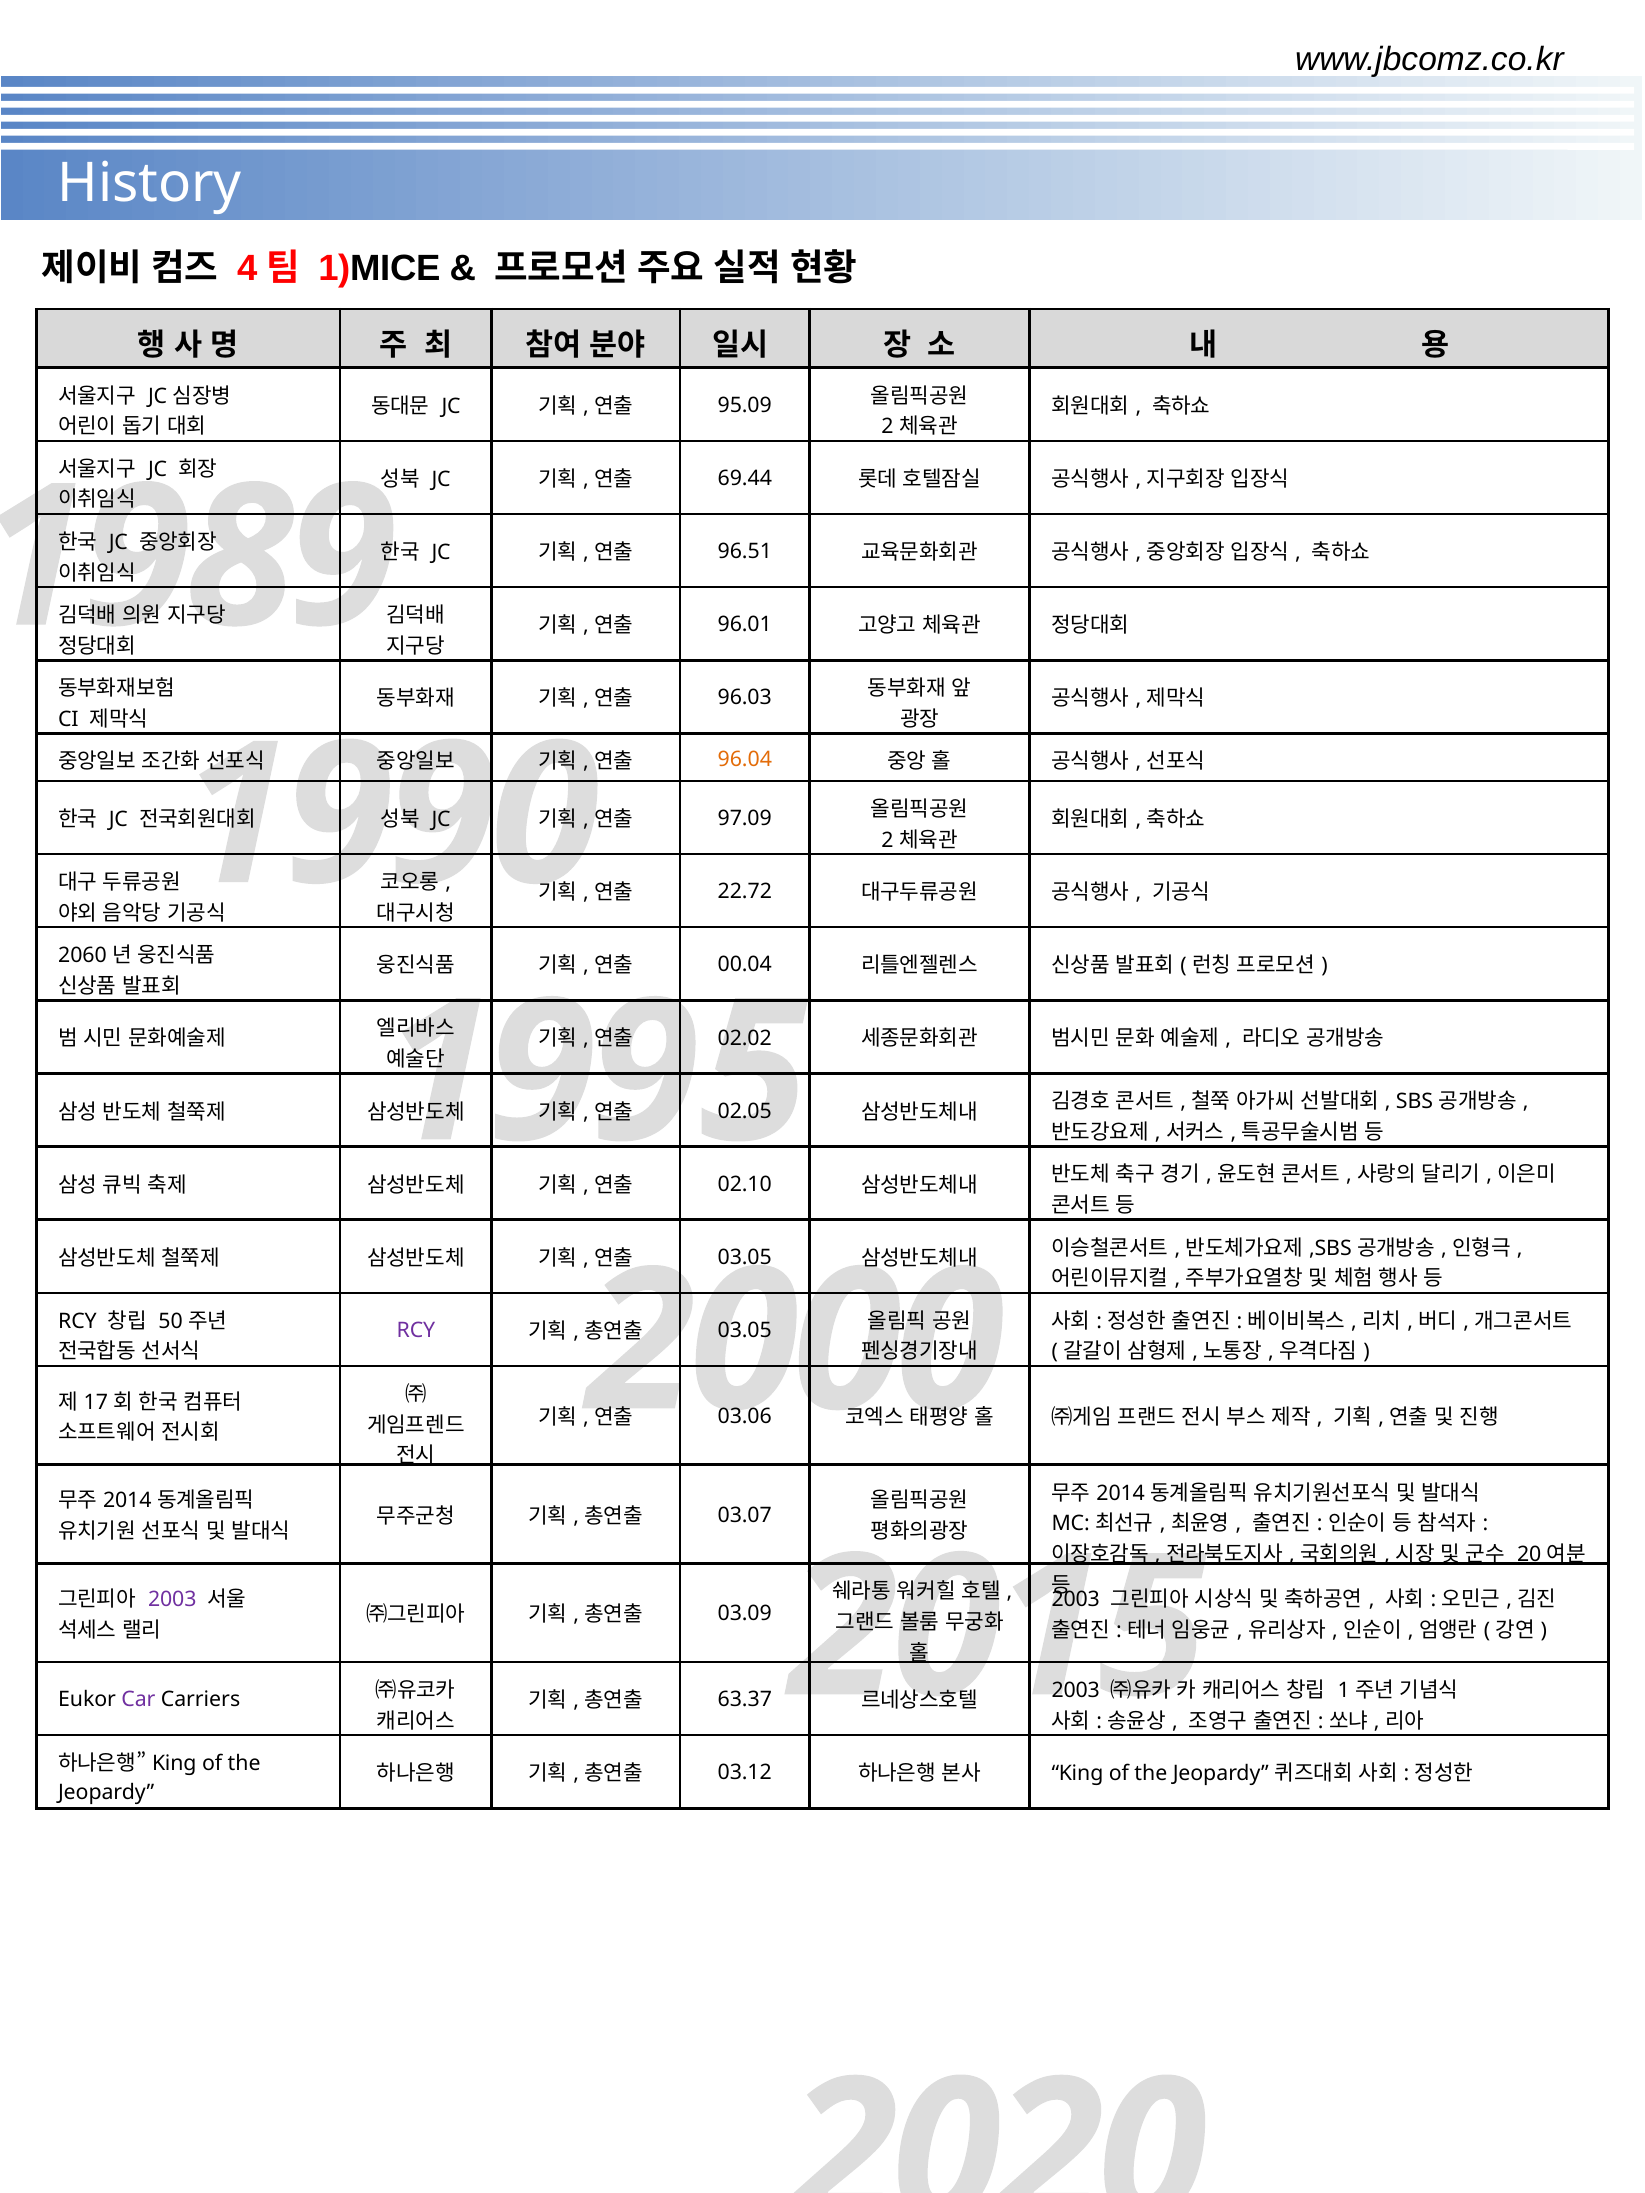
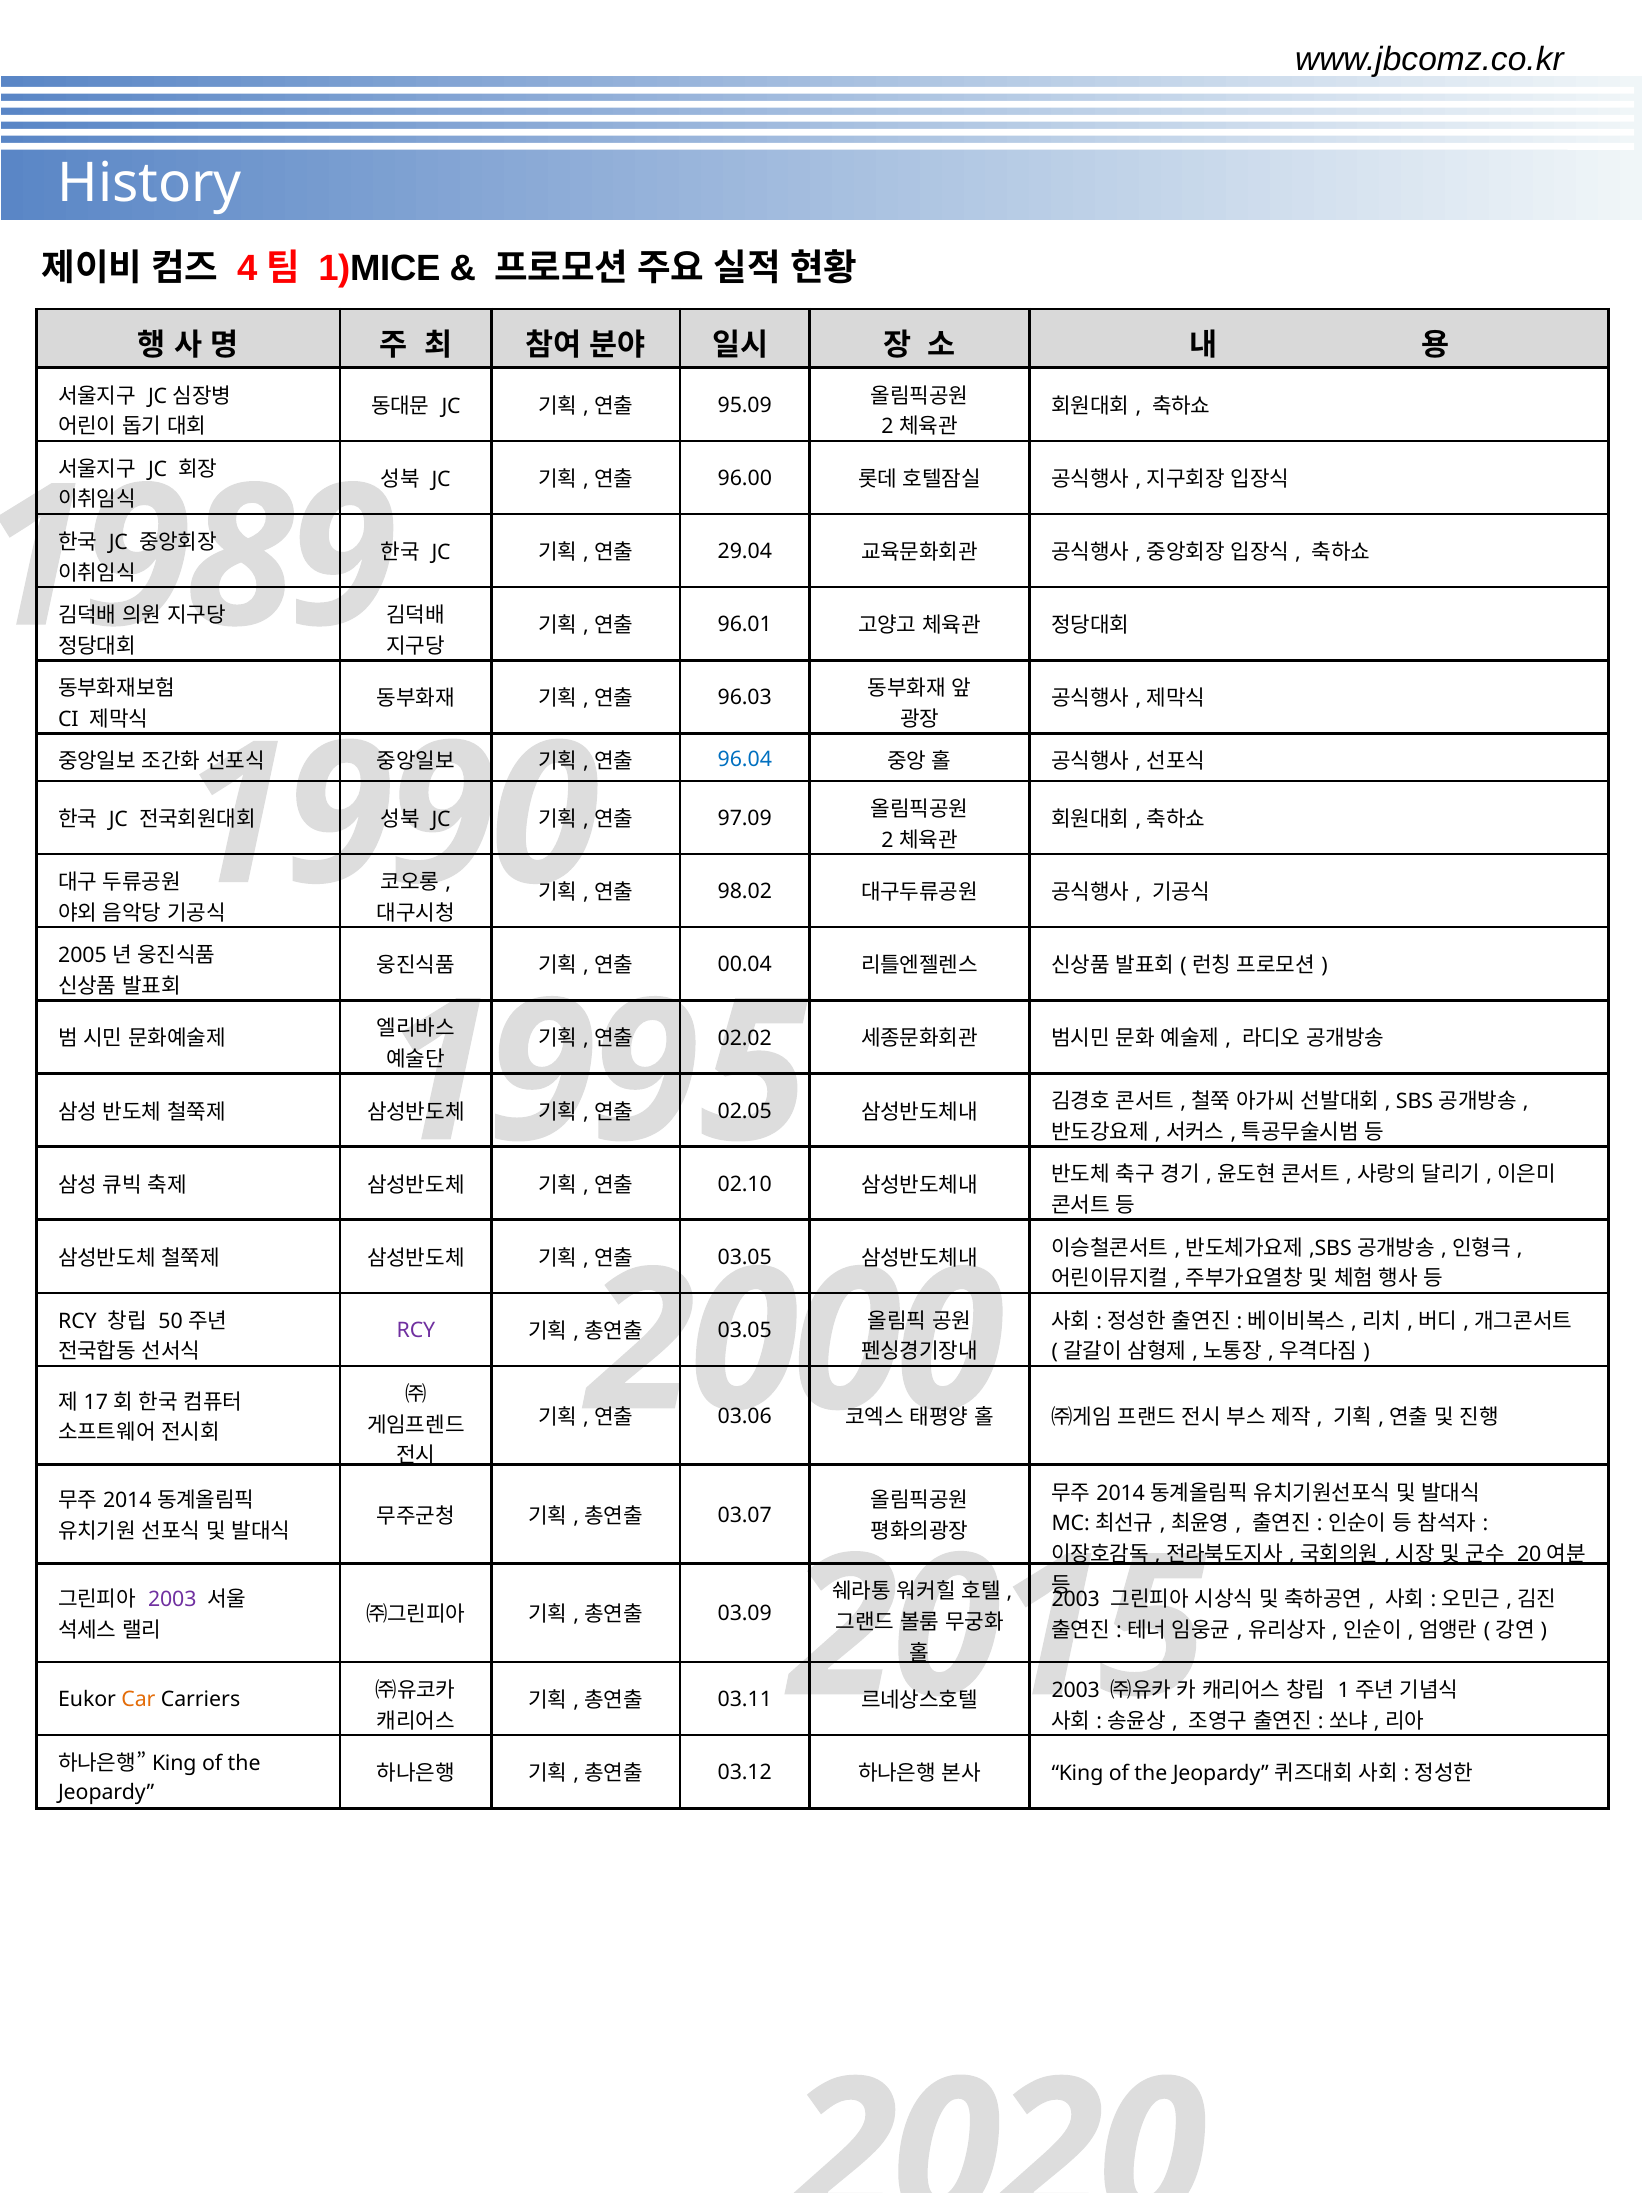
69.44: 69.44 -> 96.00
96.51: 96.51 -> 29.04
96.04 colour: orange -> blue
22.72: 22.72 -> 98.02
2060: 2060 -> 2005
63.37: 63.37 -> 03.11
Car colour: purple -> orange
